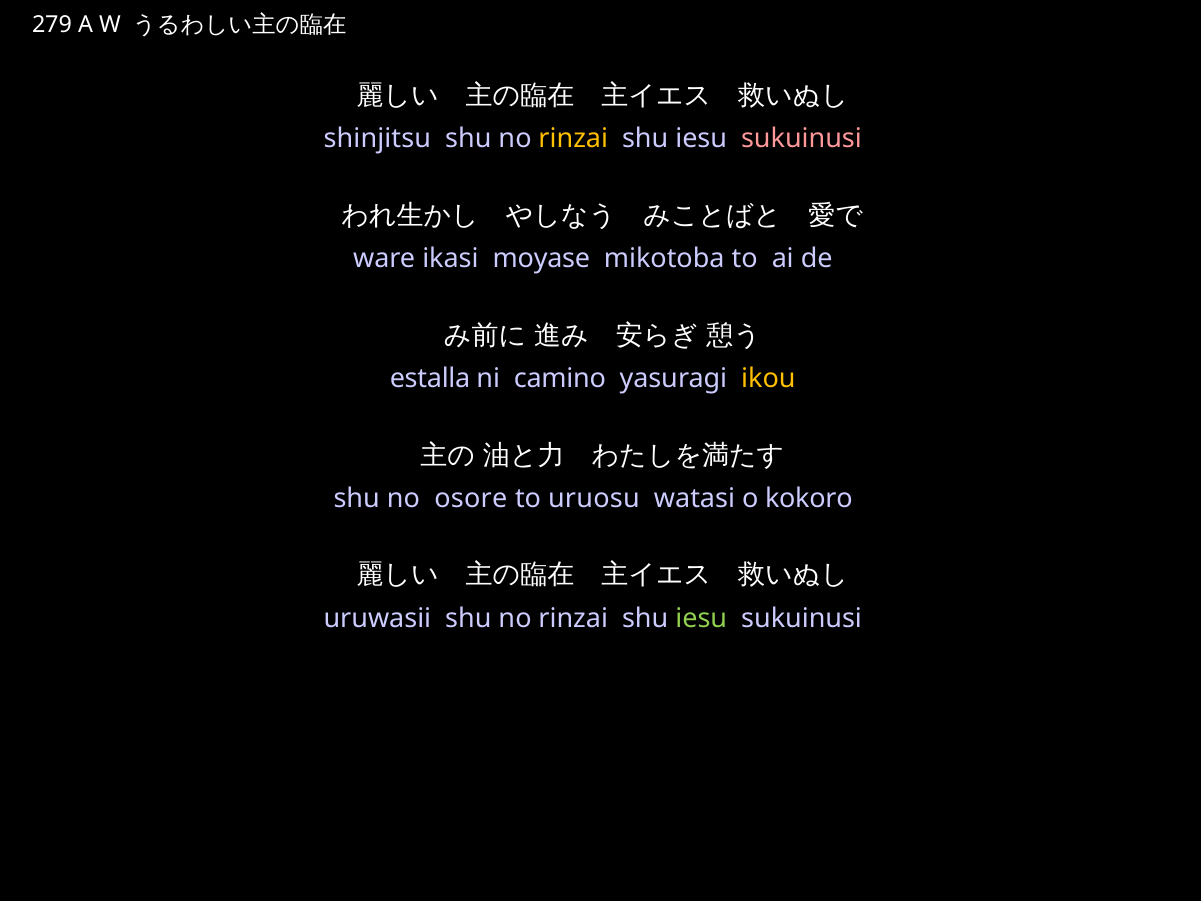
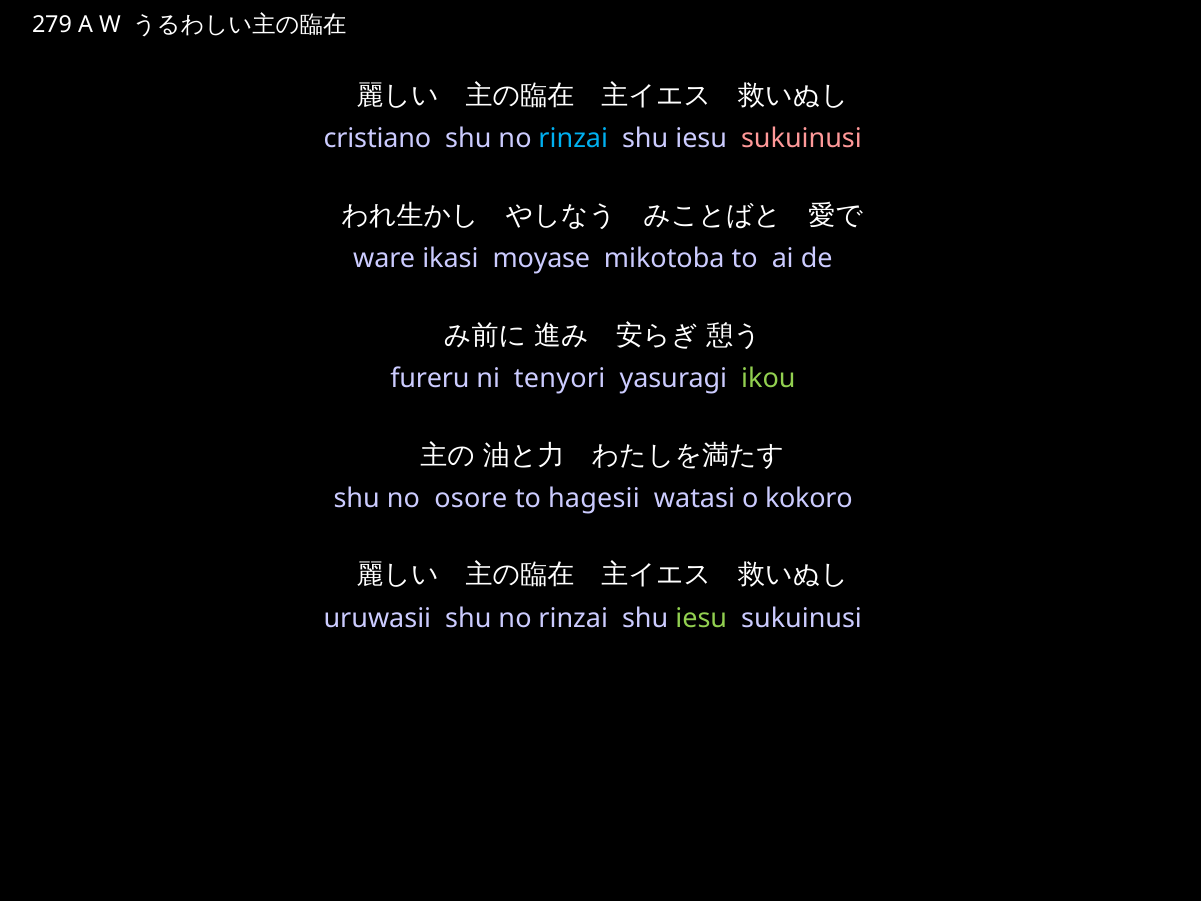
shinjitsu: shinjitsu -> cristiano
rinzai at (573, 139) colour: yellow -> light blue
estalla: estalla -> fureru
camino: camino -> tenyori
ikou colour: yellow -> light green
uruosu: uruosu -> hagesii
